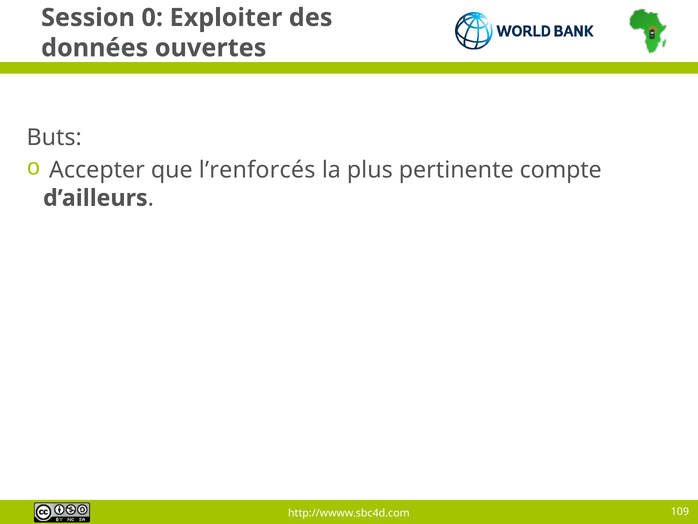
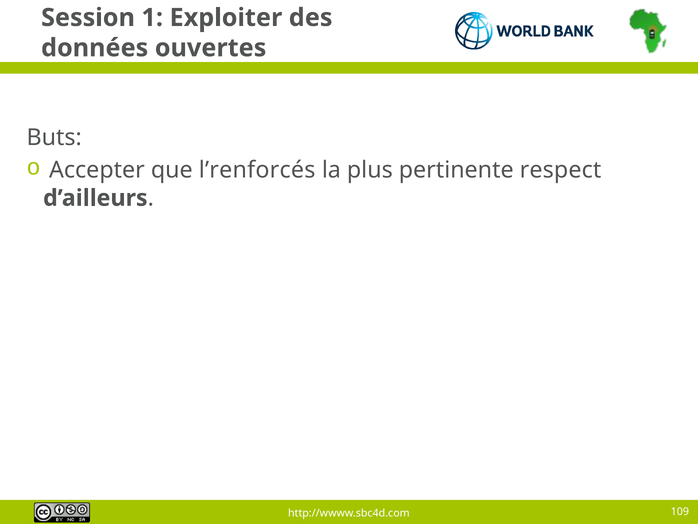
0: 0 -> 1
compte: compte -> respect
